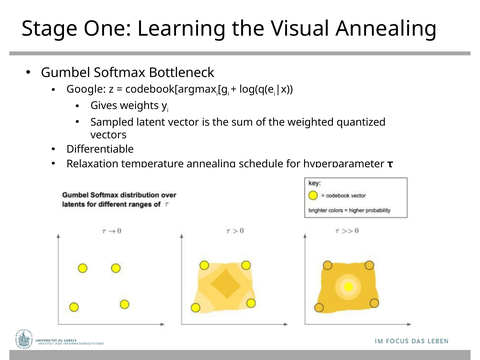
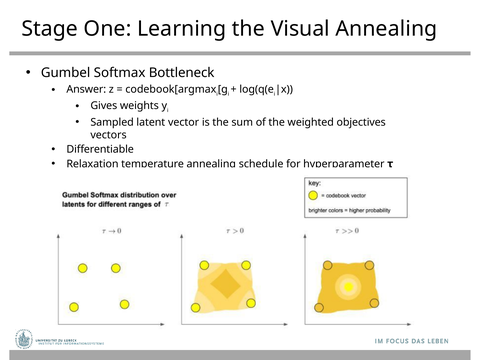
Google: Google -> Answer
quantized: quantized -> objectives
